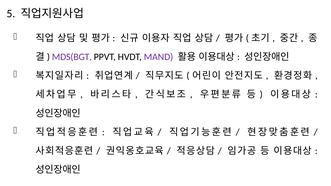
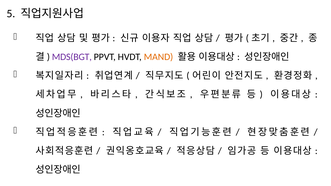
MAND colour: purple -> orange
